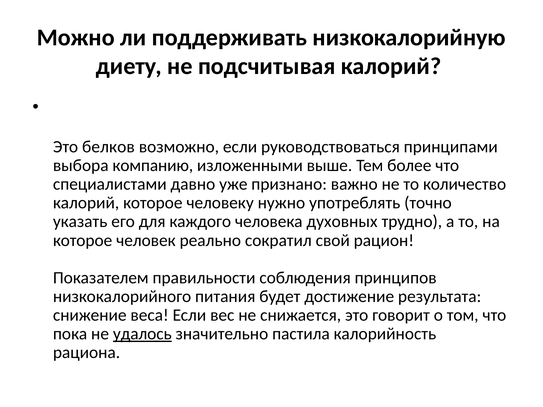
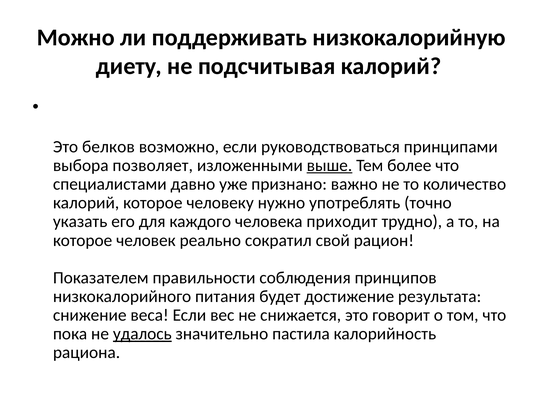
компанию: компанию -> позволяет
выше underline: none -> present
духовных: духовных -> приходит
